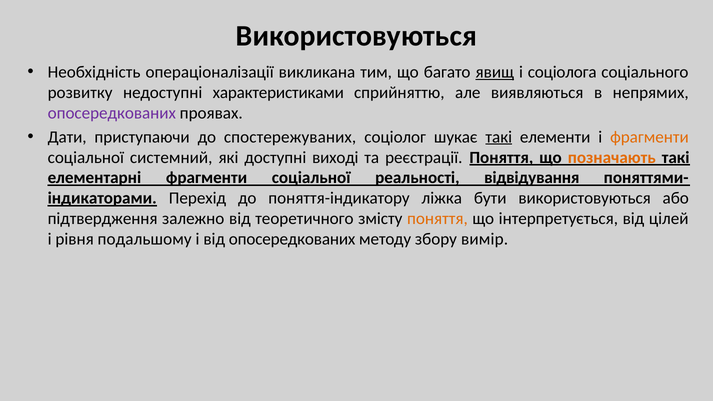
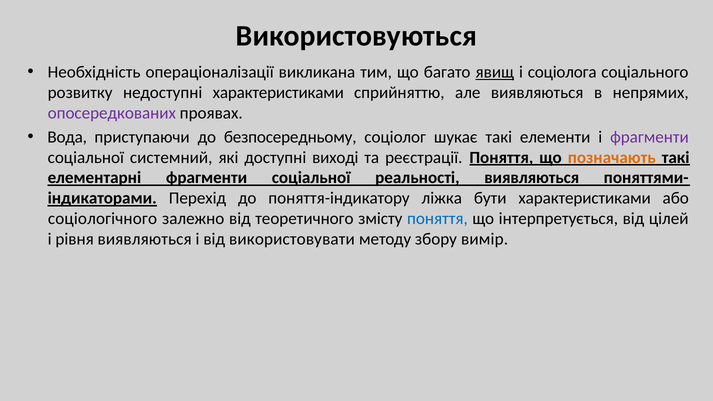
Дати: Дати -> Вода
спостережуваних: спостережуваних -> безпосередньому
такі at (499, 137) underline: present -> none
фрагменти at (649, 137) colour: orange -> purple
реальності відвідування: відвідування -> виявляються
бути використовуються: використовуються -> характеристиками
підтвердження: підтвердження -> соціологічного
поняття at (437, 219) colour: orange -> blue
рівня подальшому: подальшому -> виявляються
від опосередкованих: опосередкованих -> використовувати
